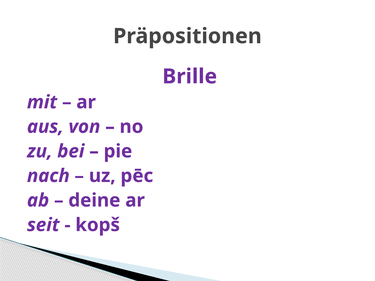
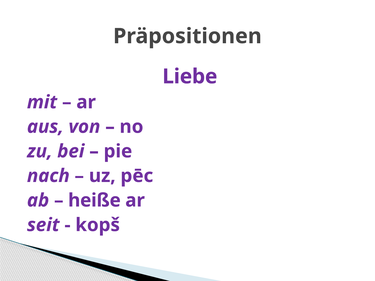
Brille: Brille -> Liebe
deine: deine -> heiße
